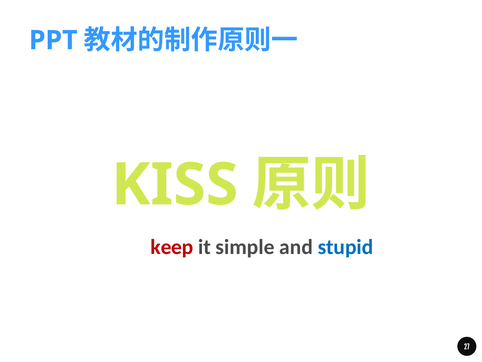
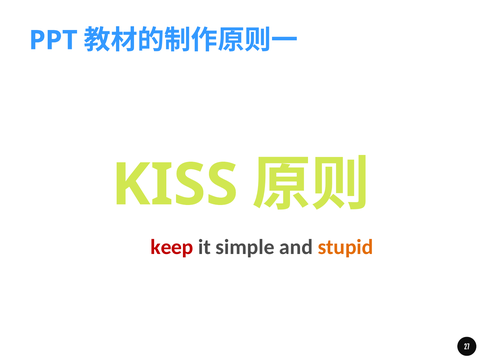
stupid colour: blue -> orange
